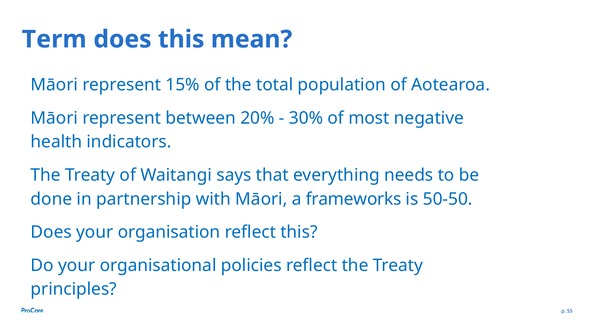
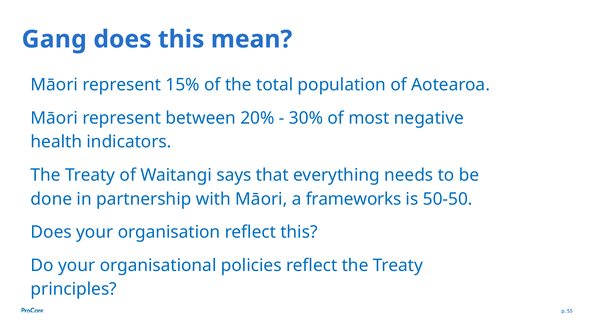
Term: Term -> Gang
